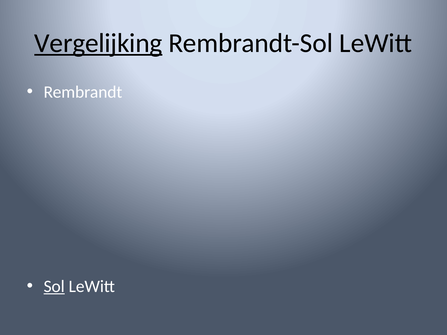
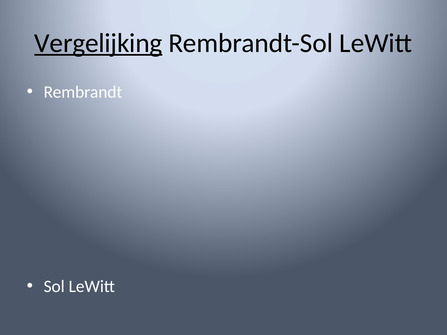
Sol underline: present -> none
